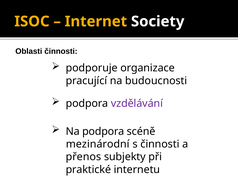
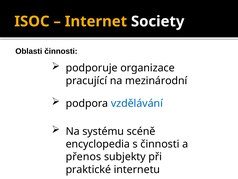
budoucnosti: budoucnosti -> mezinárodní
vzdělávání colour: purple -> blue
Na podpora: podpora -> systému
mezinárodní: mezinárodní -> encyclopedia
